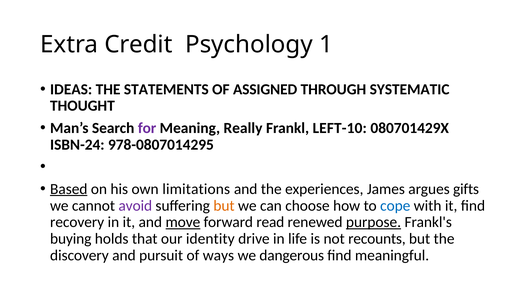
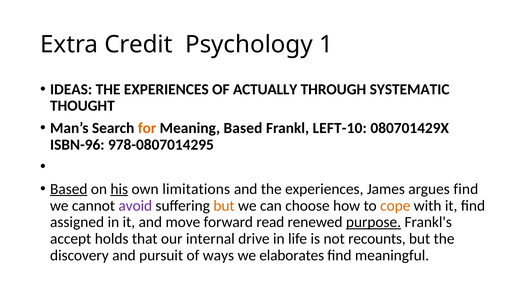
STATEMENTS at (166, 89): STATEMENTS -> EXPERIENCES
ASSIGNED: ASSIGNED -> ACTUALLY
for colour: purple -> orange
Meaning Really: Really -> Based
ISBN-24: ISBN-24 -> ISBN-96
his underline: none -> present
argues gifts: gifts -> find
cope colour: blue -> orange
recovery: recovery -> assigned
move underline: present -> none
buying: buying -> accept
identity: identity -> internal
dangerous: dangerous -> elaborates
